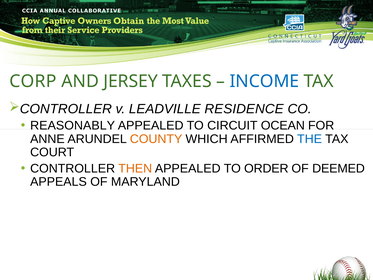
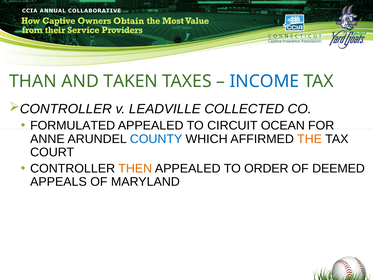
CORP: CORP -> THAN
JERSEY: JERSEY -> TAKEN
RESIDENCE: RESIDENCE -> COLLECTED
REASONABLY: REASONABLY -> FORMULATED
COUNTY colour: orange -> blue
THE colour: blue -> orange
